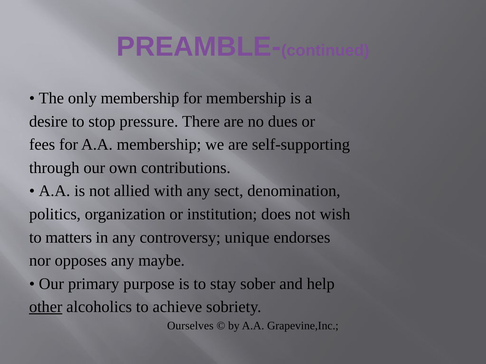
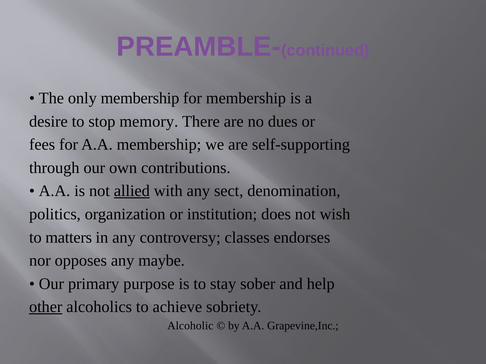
pressure: pressure -> memory
allied underline: none -> present
unique: unique -> classes
Ourselves: Ourselves -> Alcoholic
